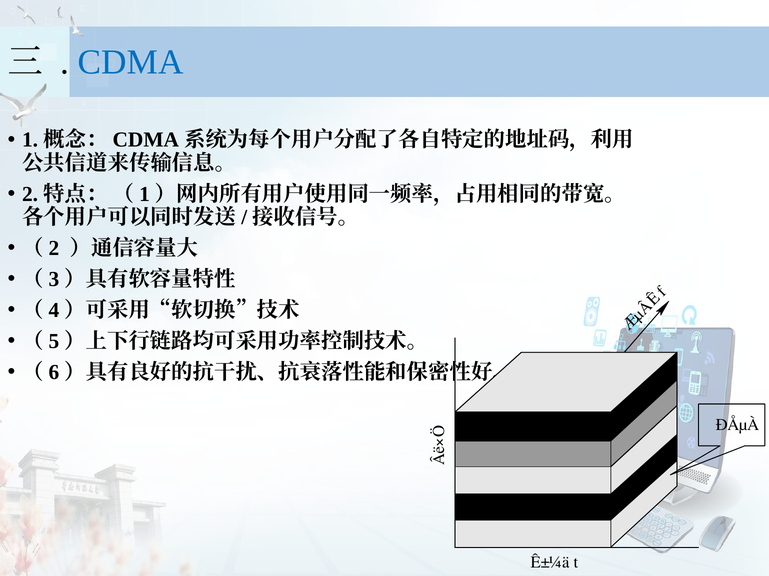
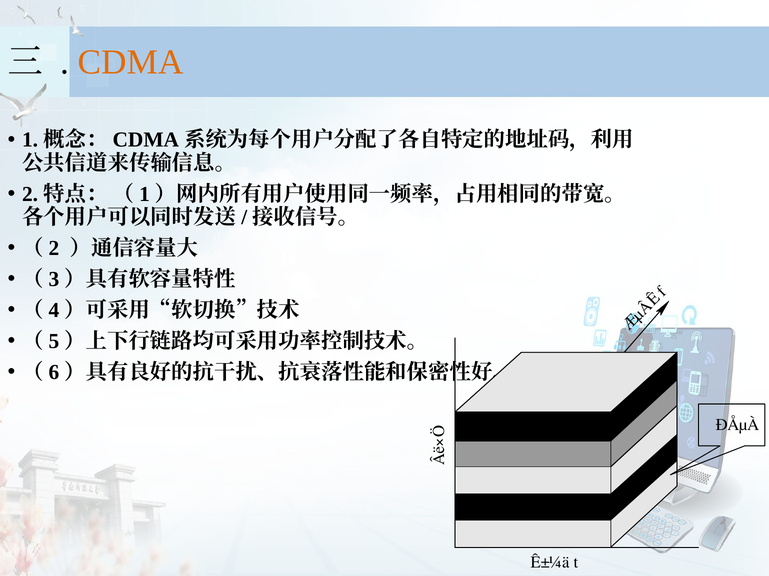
CDMA colour: blue -> orange
